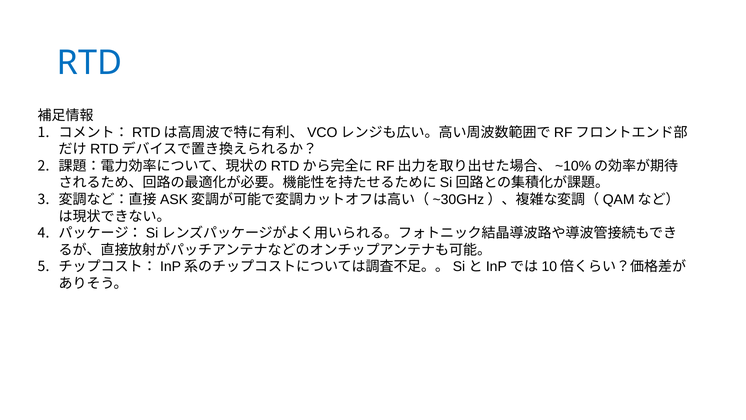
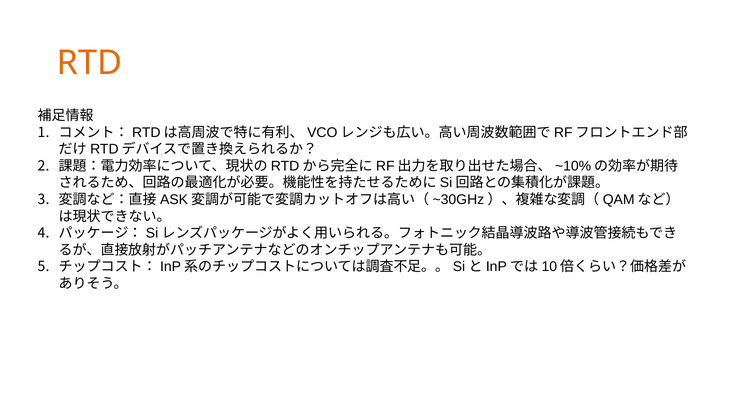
RTD colour: blue -> orange
